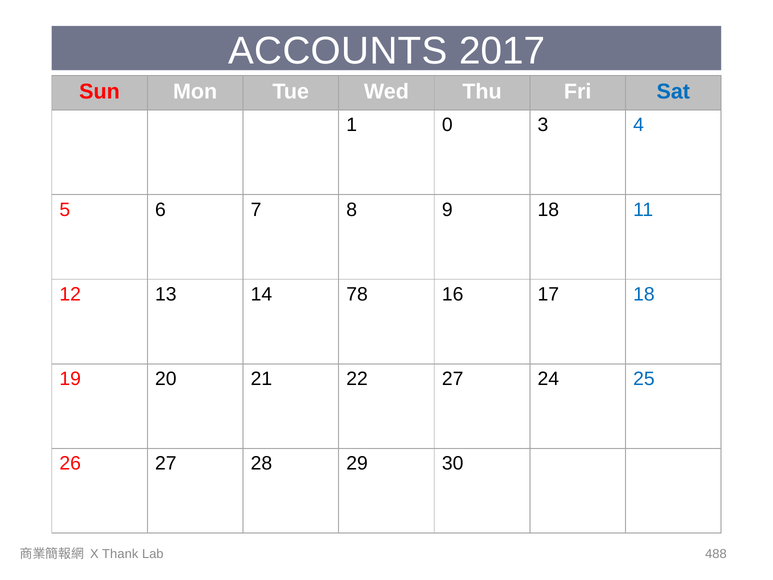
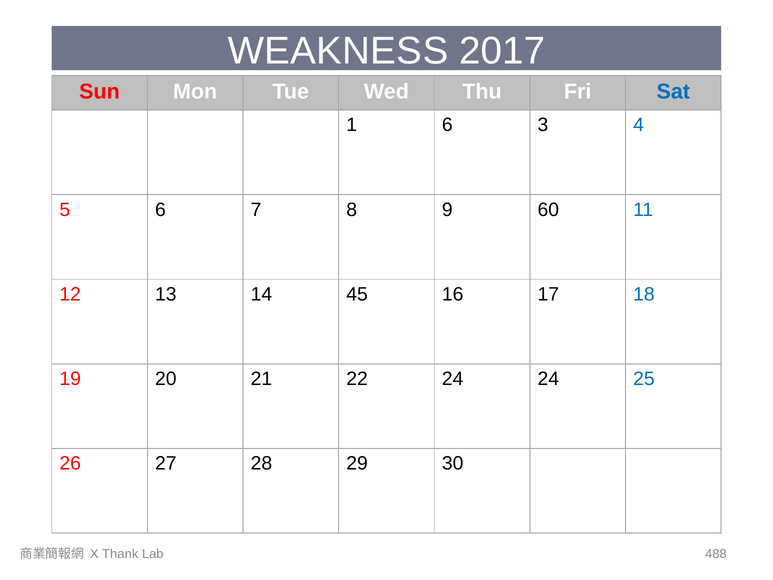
ACCOUNTS: ACCOUNTS -> WEAKNESS
1 0: 0 -> 6
9 18: 18 -> 60
78: 78 -> 45
22 27: 27 -> 24
